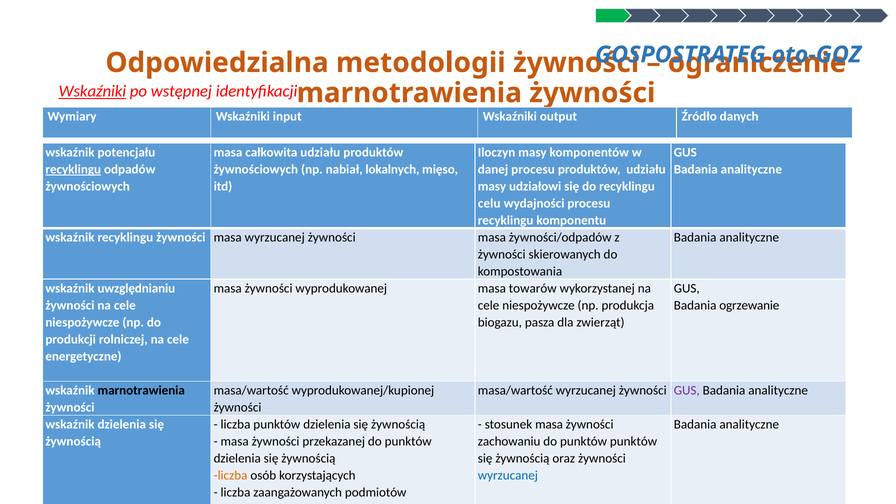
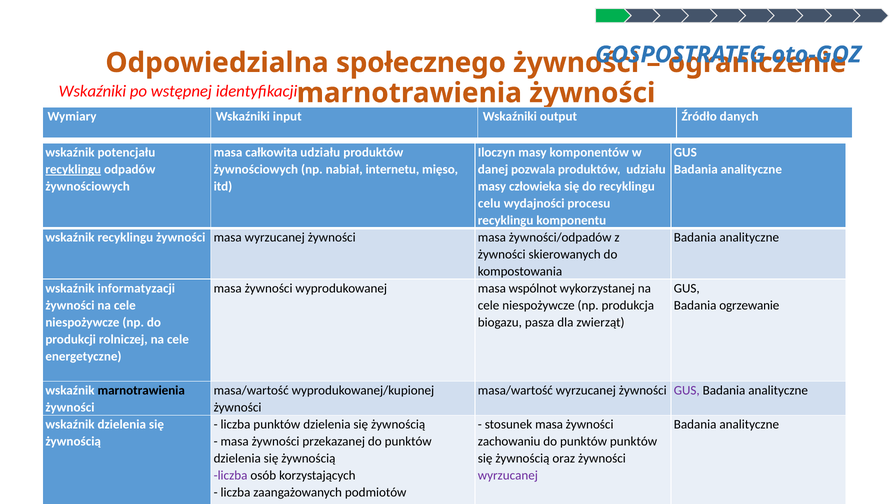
metodologii: metodologii -> społecznego
Wskaźniki at (92, 91) underline: present -> none
lokalnych: lokalnych -> internetu
danej procesu: procesu -> pozwala
udziałowi: udziałowi -> człowieka
uwzględnianiu: uwzględnianiu -> informatyzacji
towarów: towarów -> wspólnot
liczba at (231, 476) colour: orange -> purple
wyrzucanej at (508, 476) colour: blue -> purple
